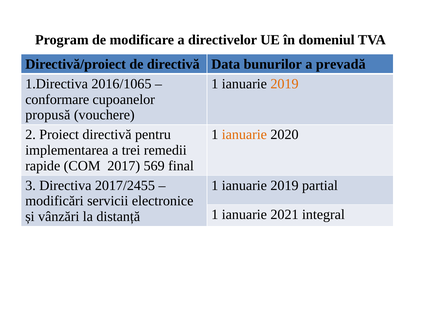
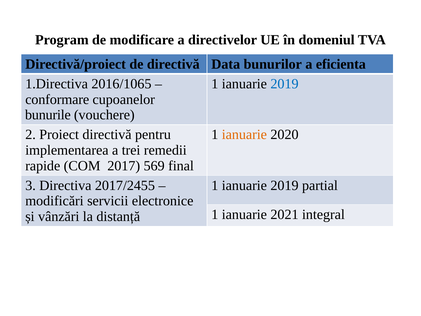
prevadă: prevadă -> eficienta
2019 at (285, 84) colour: orange -> blue
propusă: propusă -> bunurile
